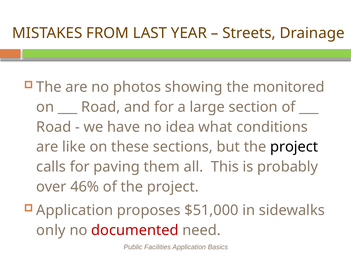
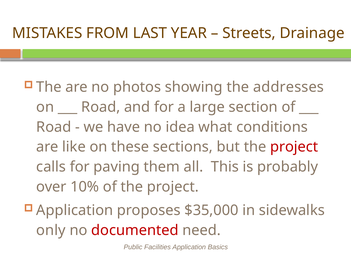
monitored: monitored -> addresses
project at (294, 147) colour: black -> red
46%: 46% -> 10%
$51,000: $51,000 -> $35,000
